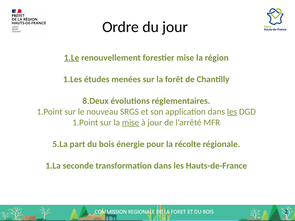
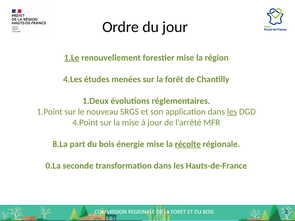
1.Les: 1.Les -> 4.Les
8.Deux: 8.Deux -> 1.Deux
1.Point at (85, 123): 1.Point -> 4.Point
mise at (131, 123) underline: present -> none
5.La: 5.La -> 8.La
énergie pour: pour -> mise
récolte underline: none -> present
1.La: 1.La -> 0.La
